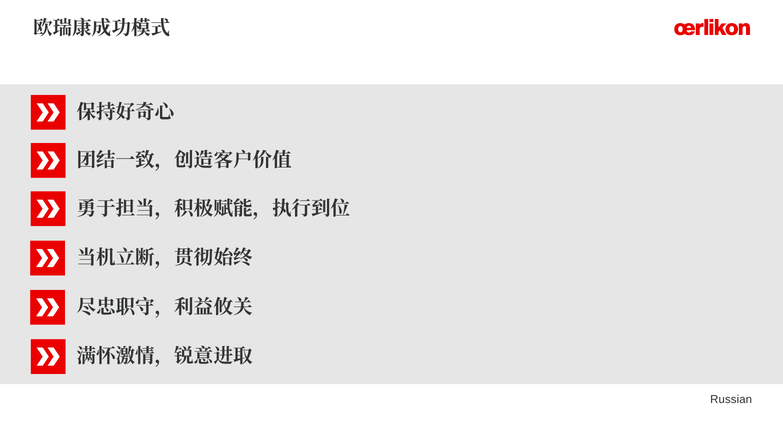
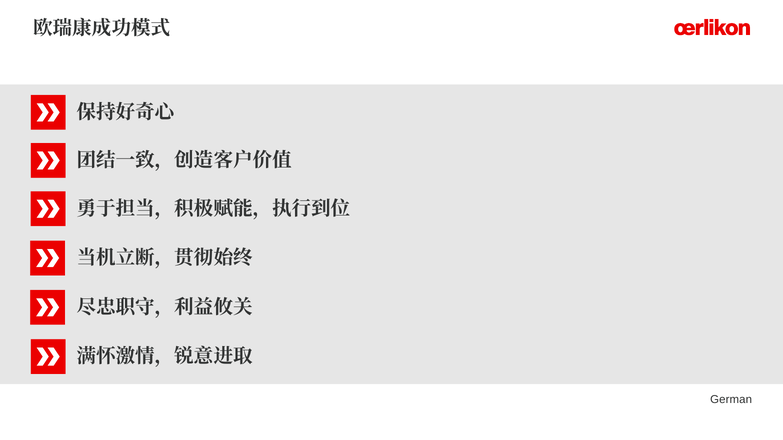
Russian: Russian -> German
